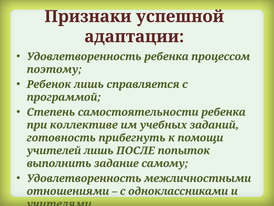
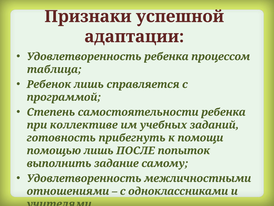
поэтому: поэтому -> таблица
учителей: учителей -> помощью
